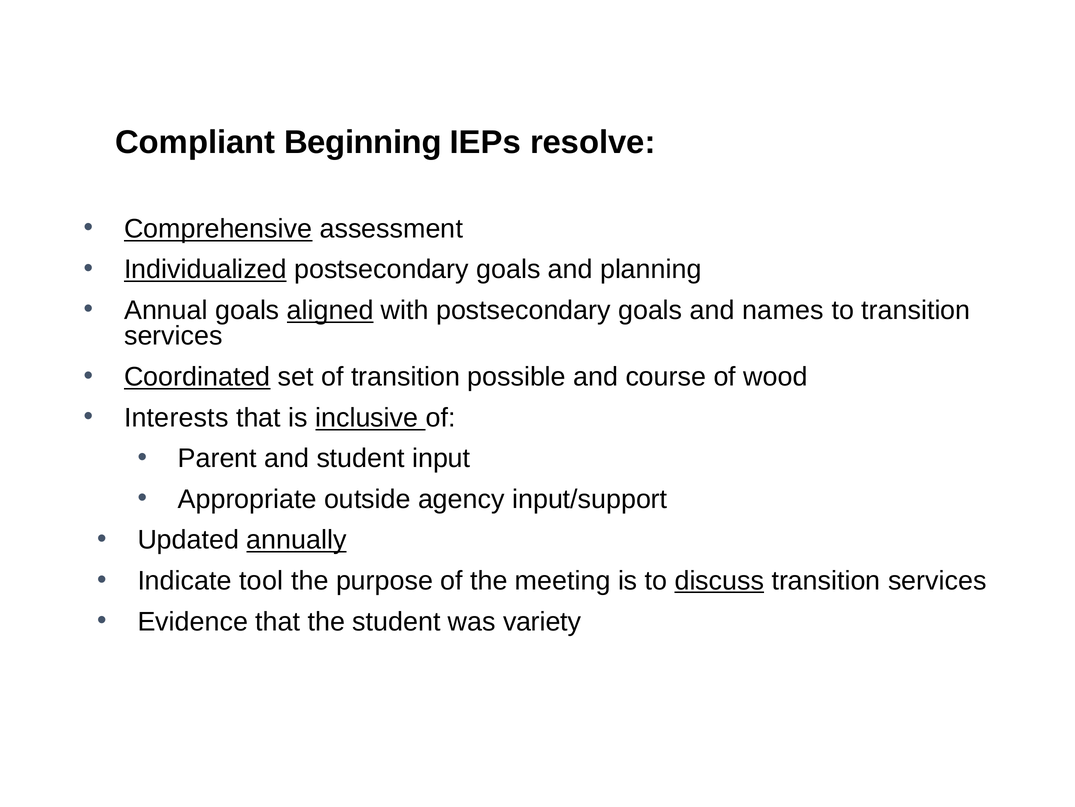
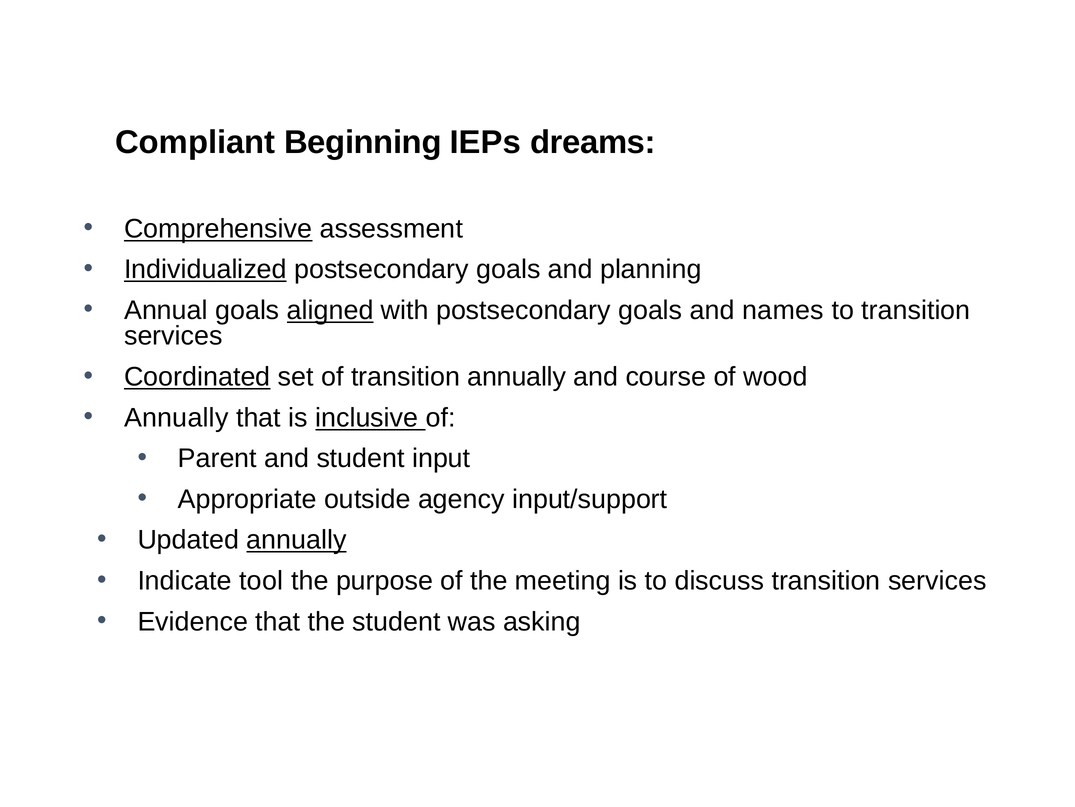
resolve: resolve -> dreams
transition possible: possible -> annually
Interests at (176, 417): Interests -> Annually
discuss underline: present -> none
variety: variety -> asking
